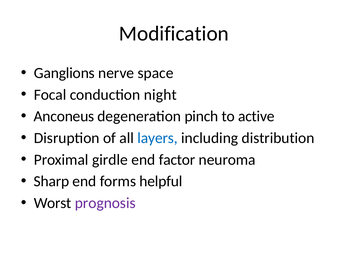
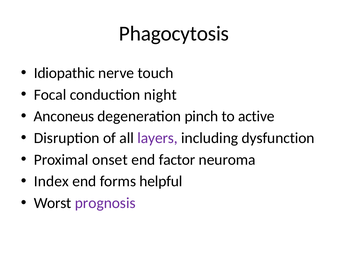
Modification: Modification -> Phagocytosis
Ganglions: Ganglions -> Idiopathic
space: space -> touch
layers colour: blue -> purple
distribution: distribution -> dysfunction
girdle: girdle -> onset
Sharp: Sharp -> Index
